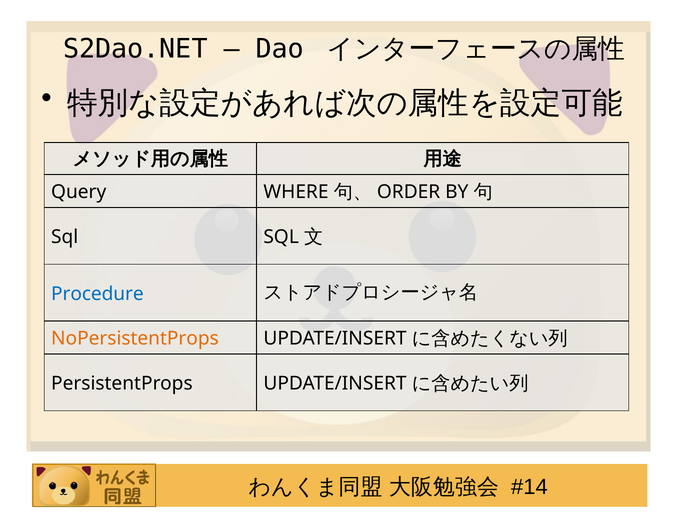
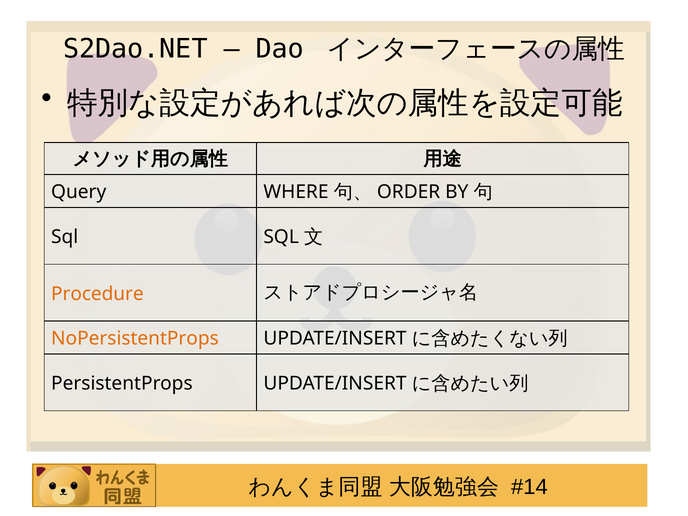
Procedure colour: blue -> orange
